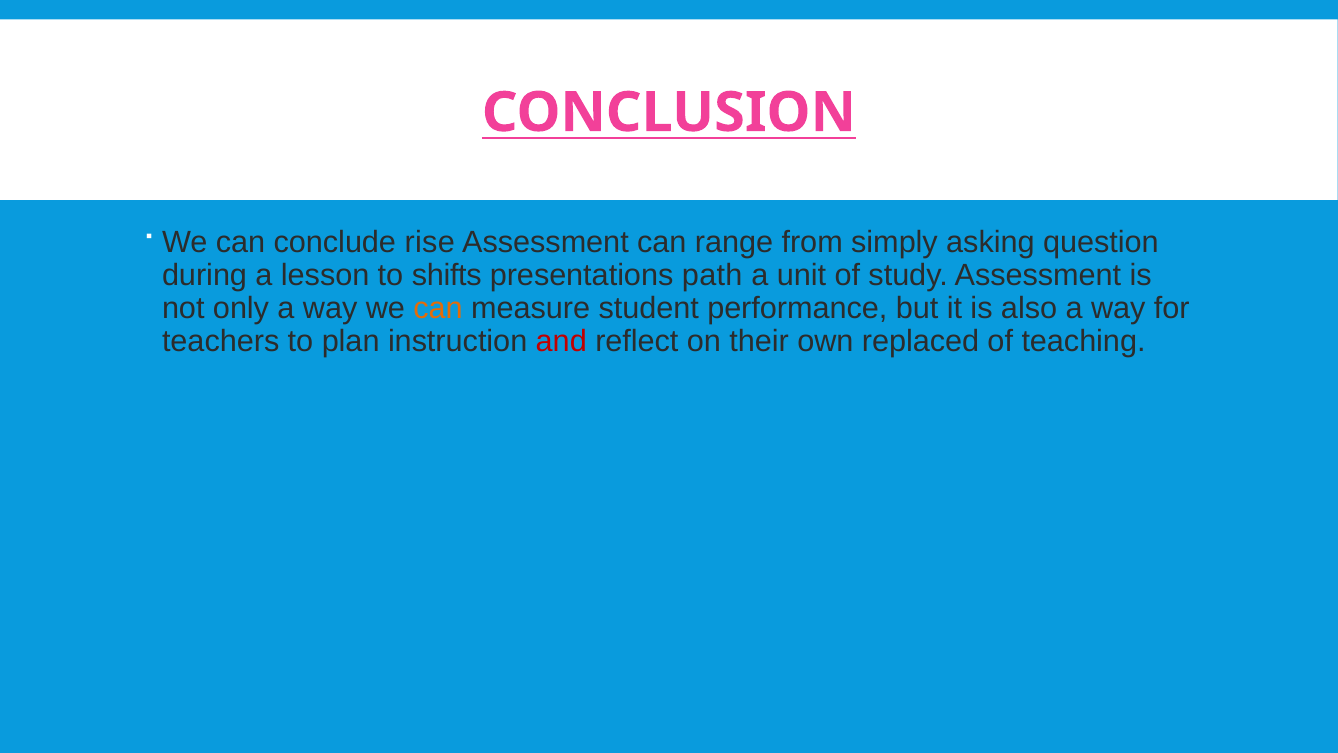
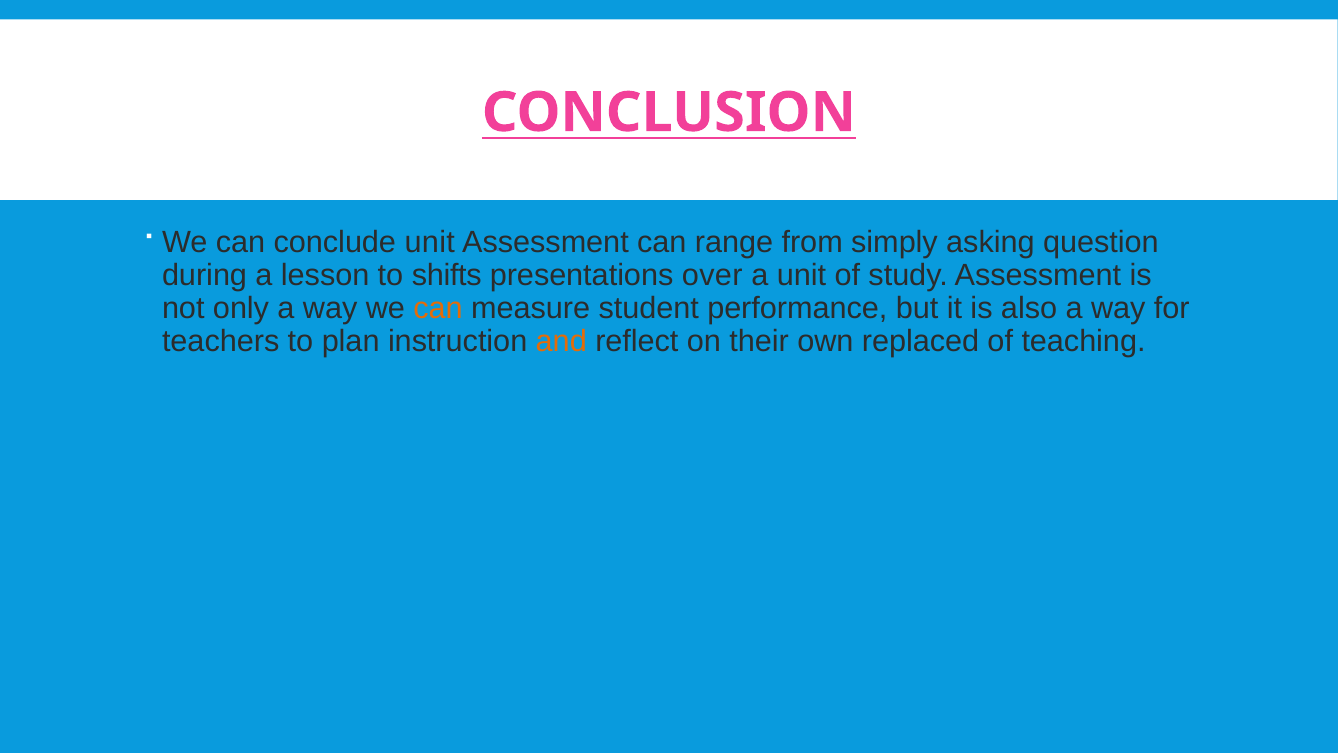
conclude rise: rise -> unit
path: path -> over
and colour: red -> orange
